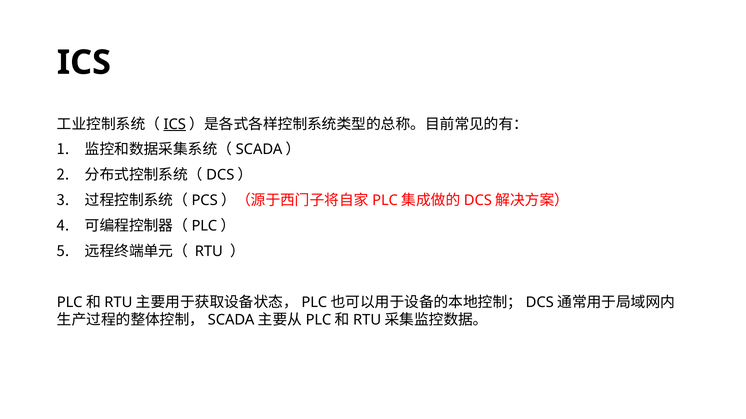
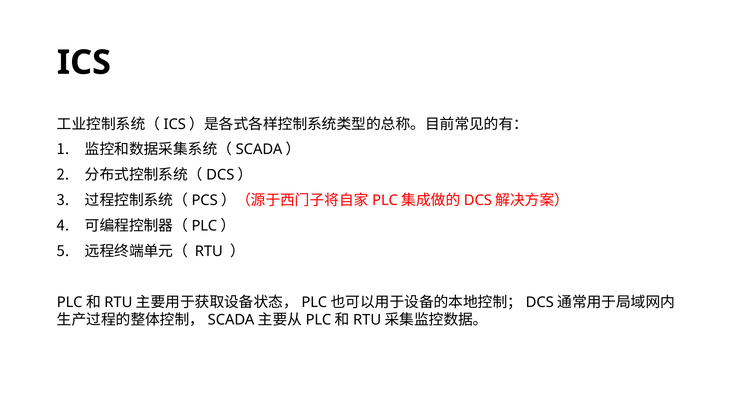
ICS at (175, 124) underline: present -> none
